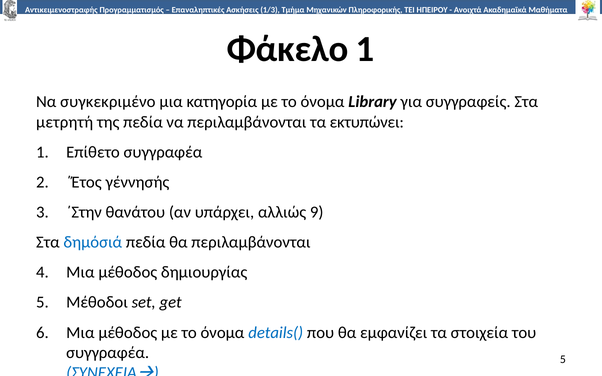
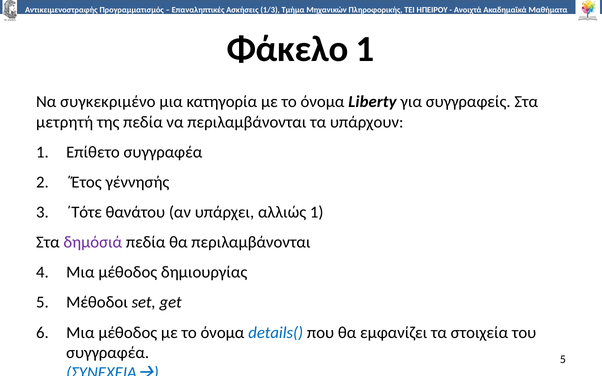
Library: Library -> Liberty
εκτυπώνει: εκτυπώνει -> υπάρχουν
΄Στην: ΄Στην -> ΄Τότε
αλλιώς 9: 9 -> 1
δημόσιά colour: blue -> purple
